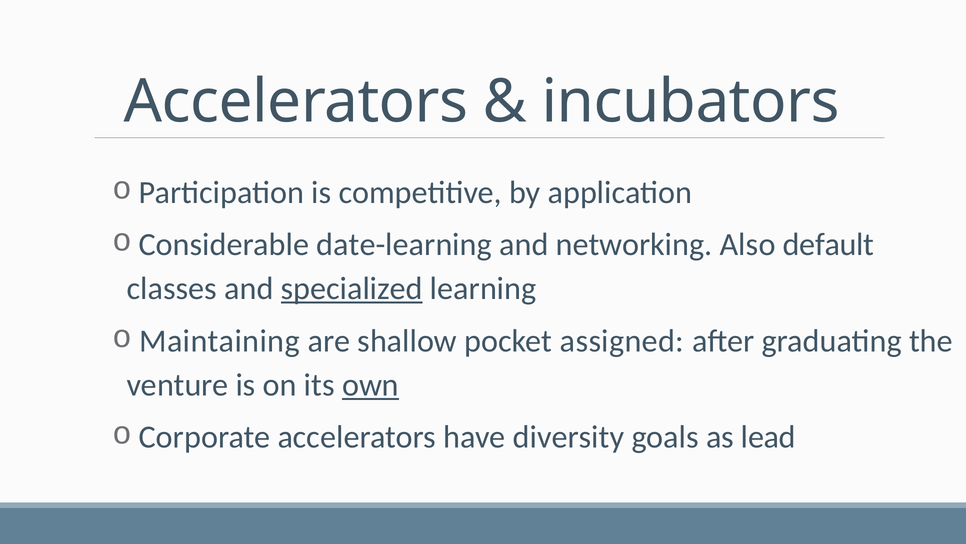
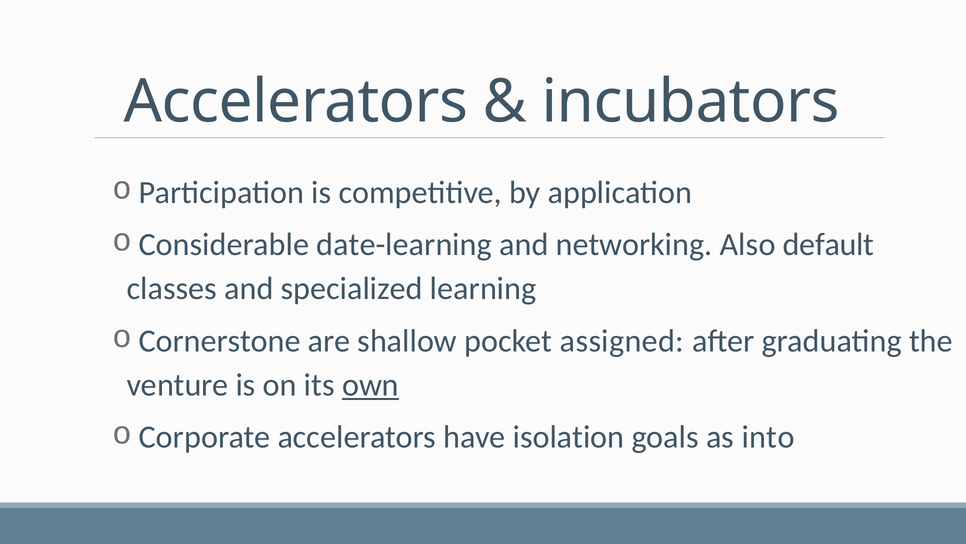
specialized underline: present -> none
Maintaining: Maintaining -> Cornerstone
diversity: diversity -> isolation
lead: lead -> into
